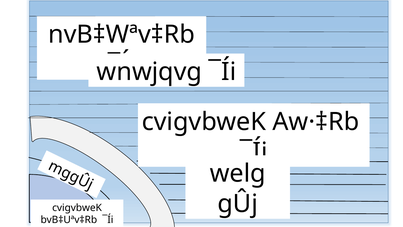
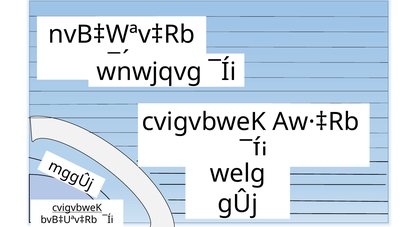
cvigvbweK at (77, 208) underline: none -> present
